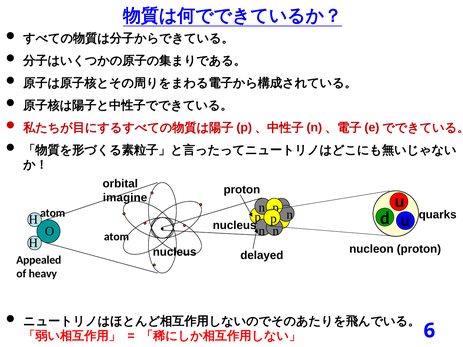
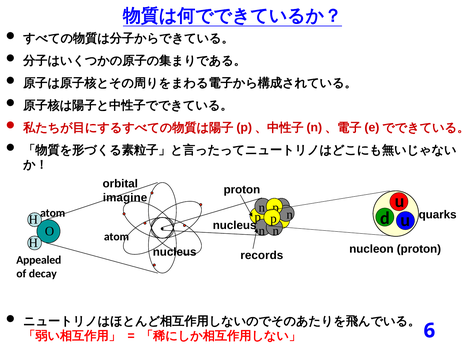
delayed: delayed -> records
heavy: heavy -> decay
